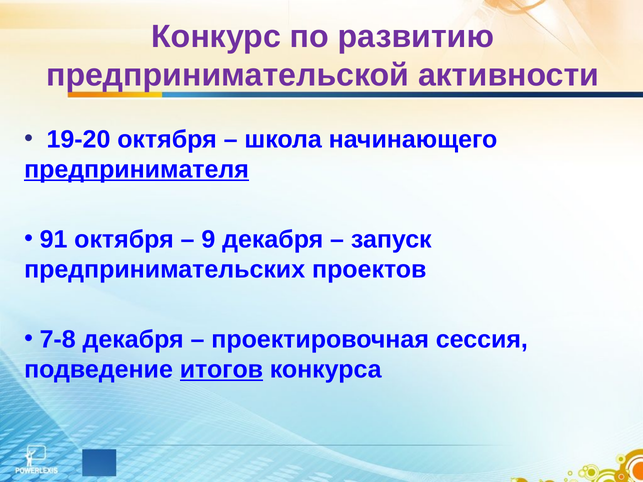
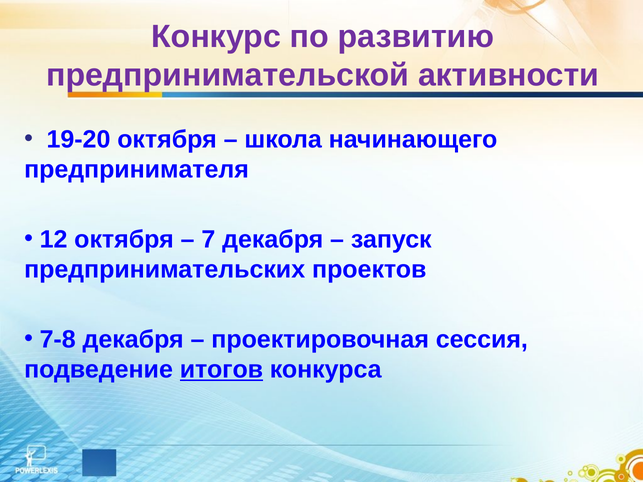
предпринимателя underline: present -> none
91: 91 -> 12
9: 9 -> 7
